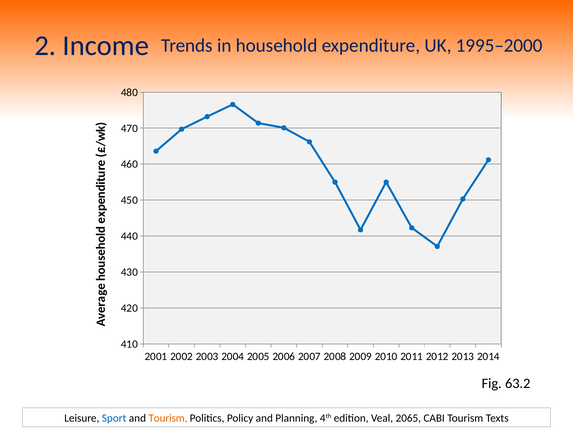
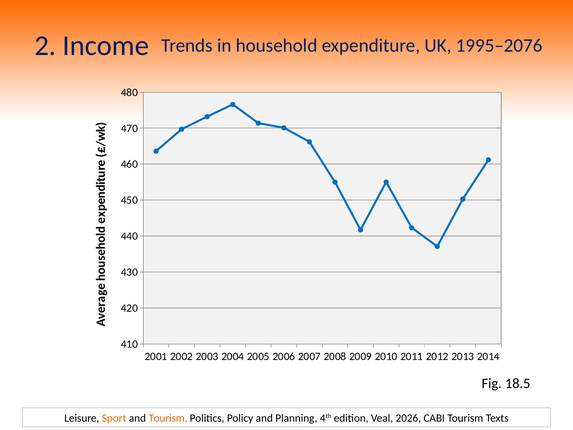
1995–2000: 1995–2000 -> 1995–2076
63.2: 63.2 -> 18.5
Sport colour: blue -> orange
2065: 2065 -> 2026
